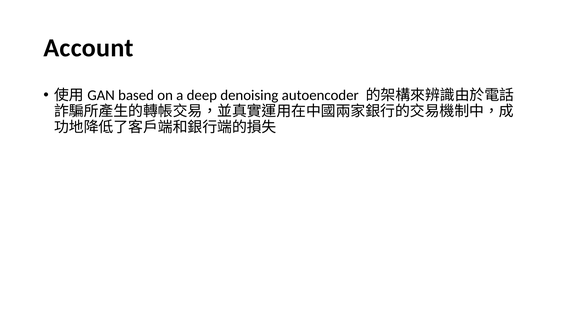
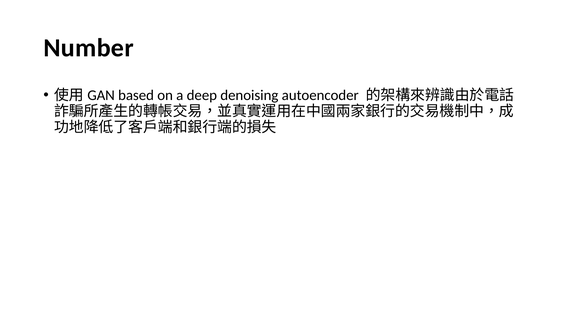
Account: Account -> Number
